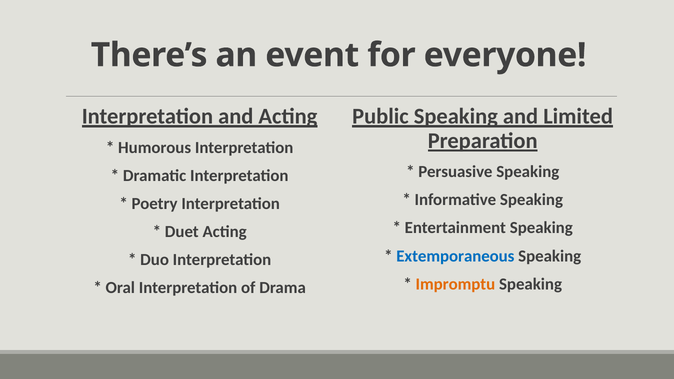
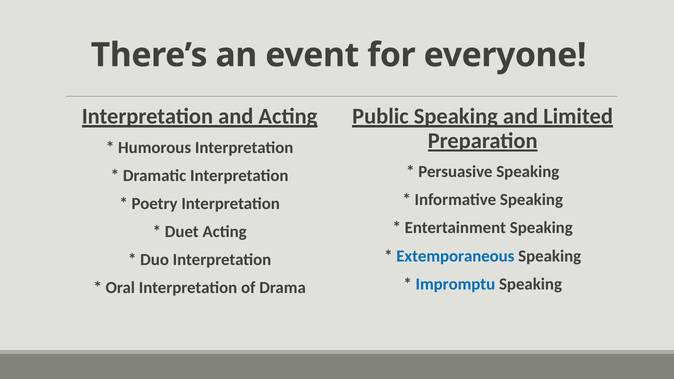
Impromptu colour: orange -> blue
